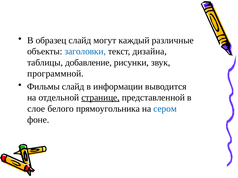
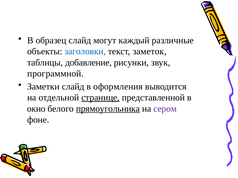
дизайна: дизайна -> заметок
Фильмы: Фильмы -> Заметки
информации: информации -> оформления
слое: слое -> окно
прямоугольника underline: none -> present
сером colour: blue -> purple
